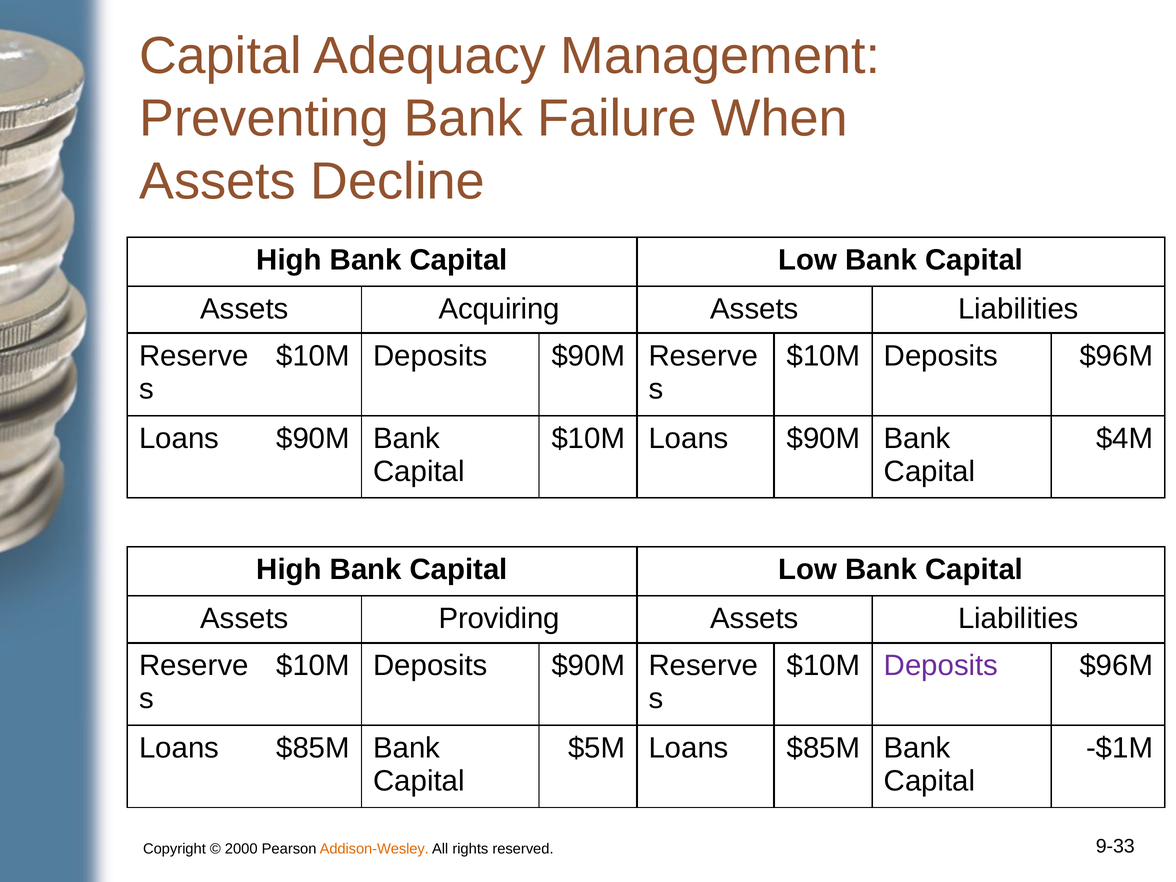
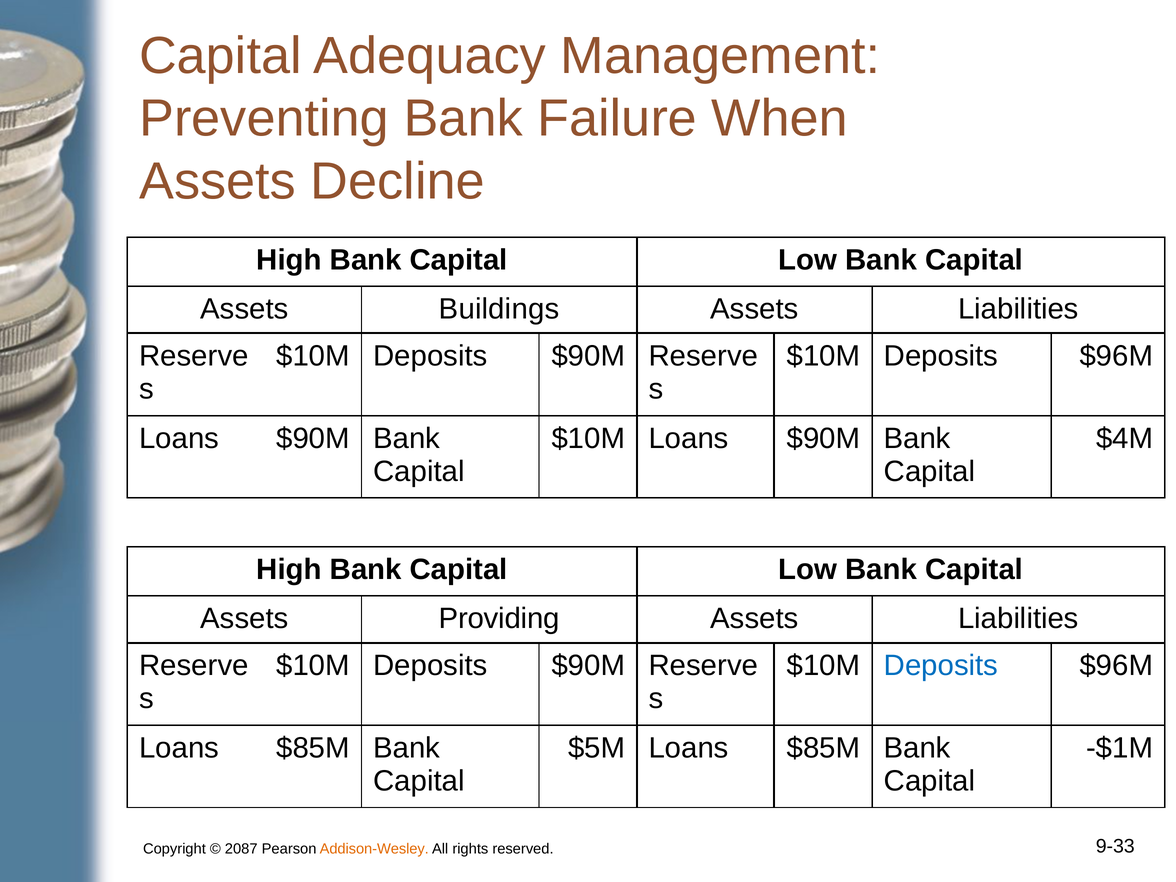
Acquiring: Acquiring -> Buildings
Deposits at (941, 666) colour: purple -> blue
2000: 2000 -> 2087
